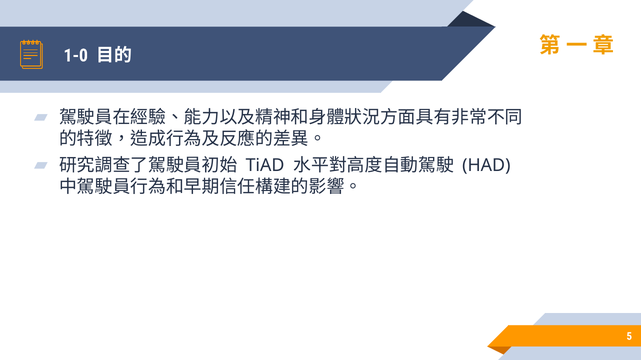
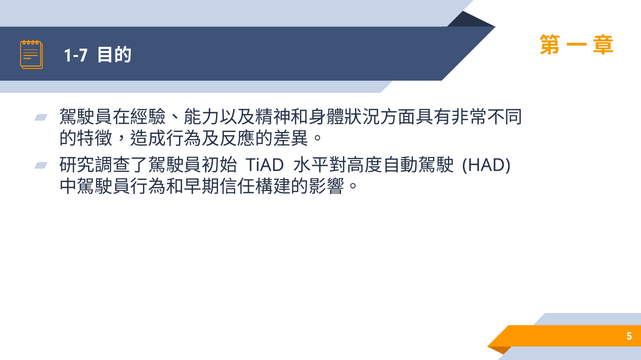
1-0: 1-0 -> 1-7
